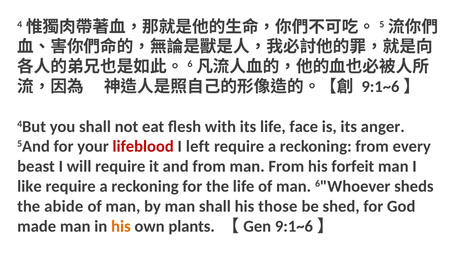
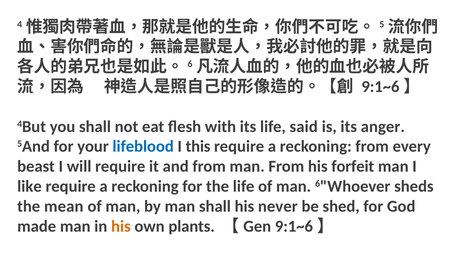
face: face -> said
lifeblood colour: red -> blue
left: left -> this
abide: abide -> mean
those: those -> never
